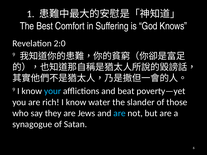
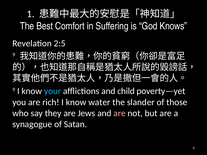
2:0: 2:0 -> 2:5
beat: beat -> child
are at (120, 113) colour: light blue -> pink
